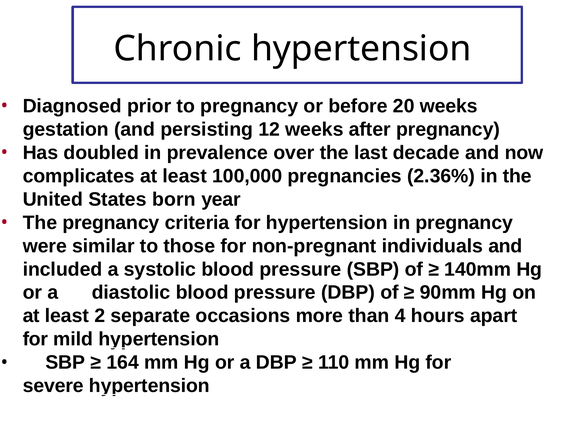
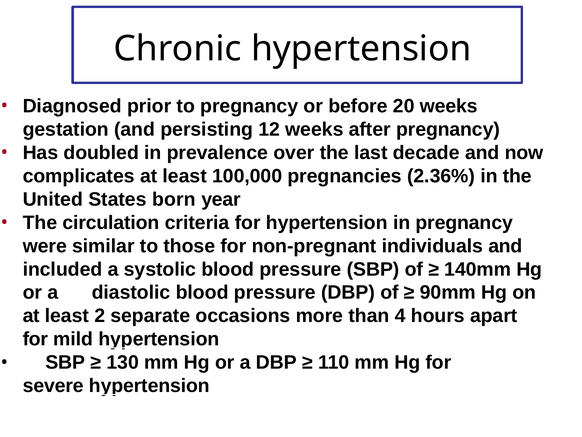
The pregnancy: pregnancy -> circulation
164: 164 -> 130
